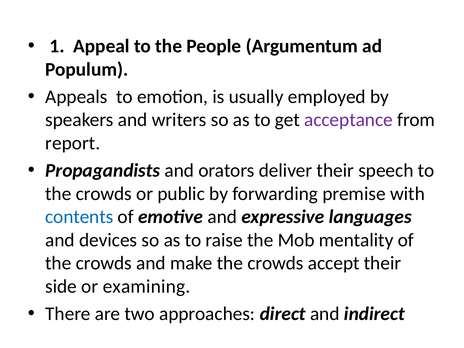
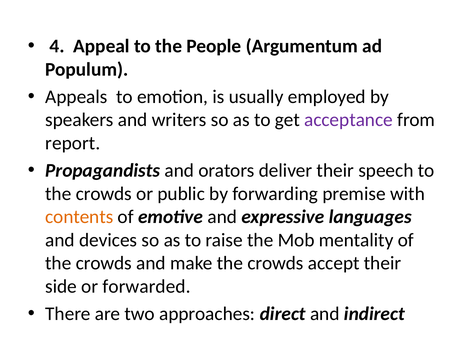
1: 1 -> 4
contents colour: blue -> orange
examining: examining -> forwarded
